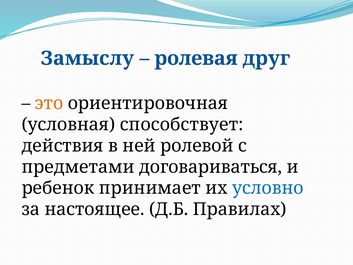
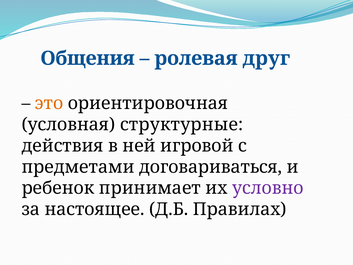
Замыслу: Замыслу -> Общения
способствует: способствует -> структурные
ролевой: ролевой -> игровой
условно colour: blue -> purple
